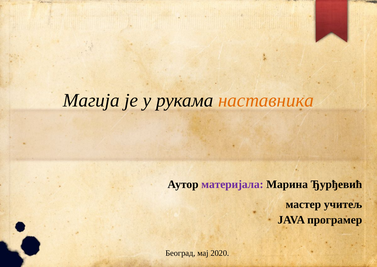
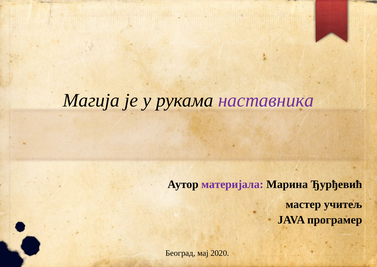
наставника colour: orange -> purple
